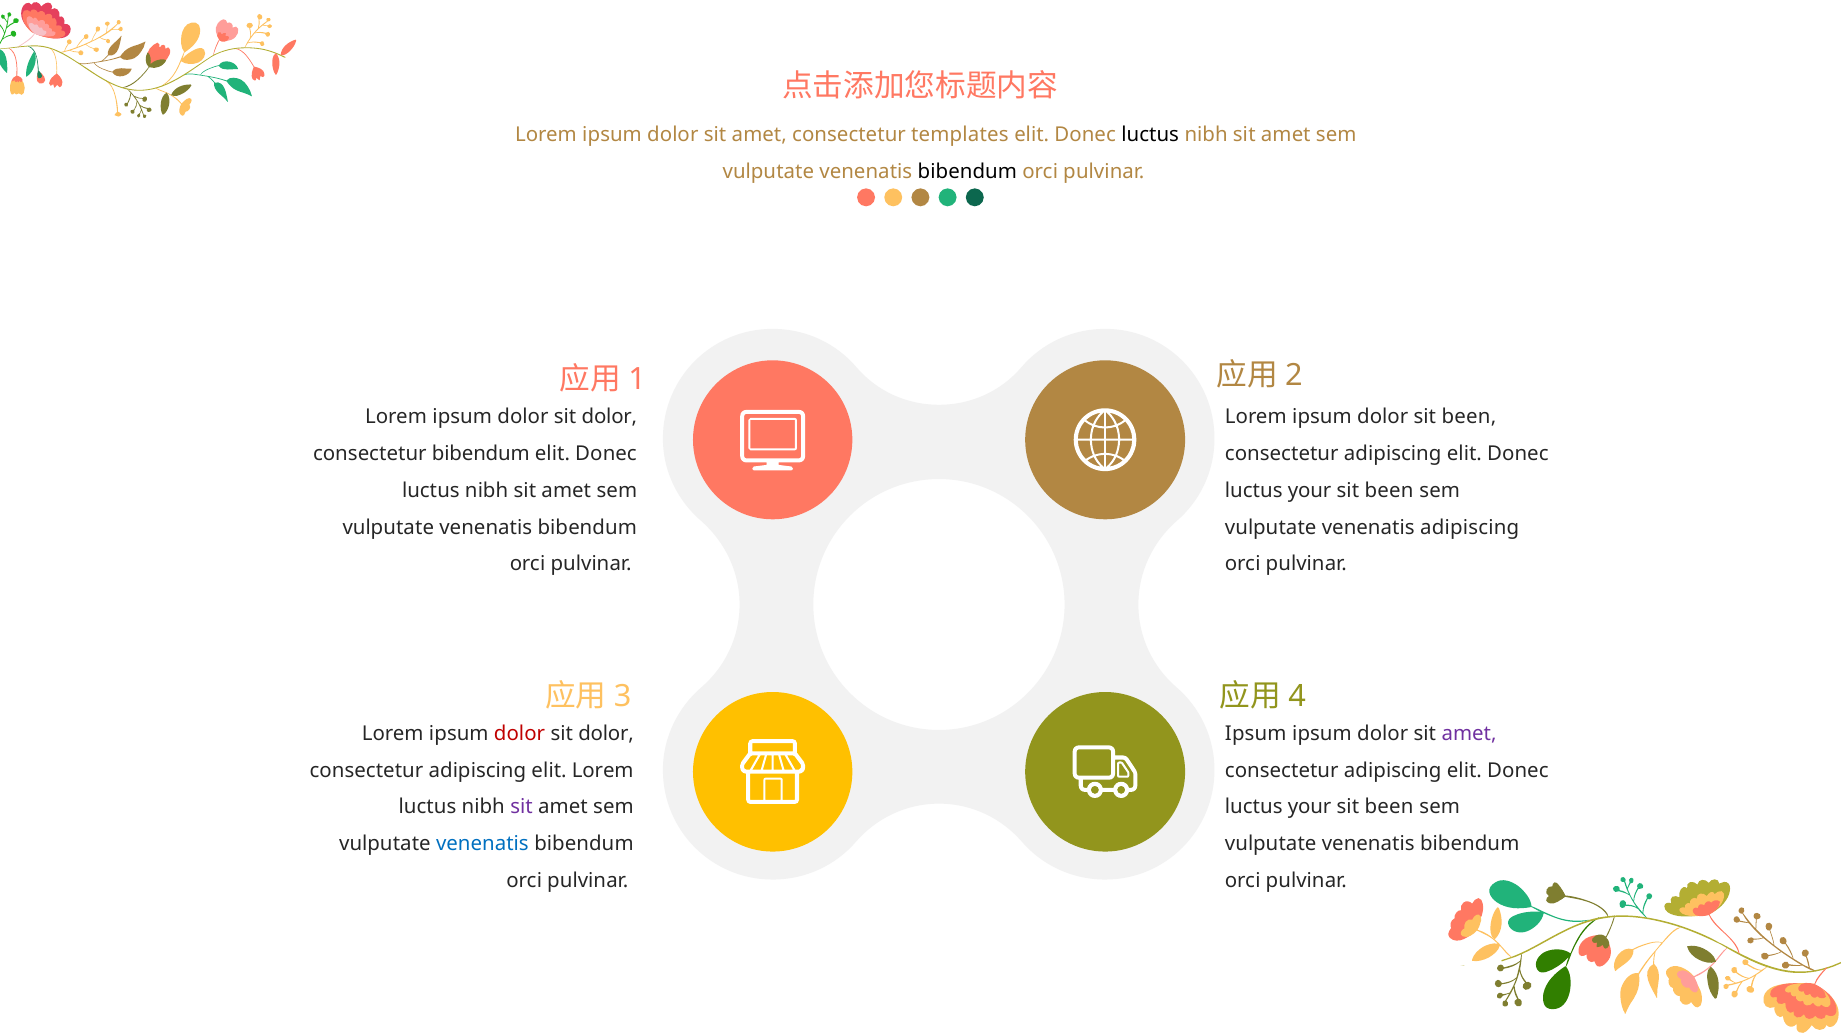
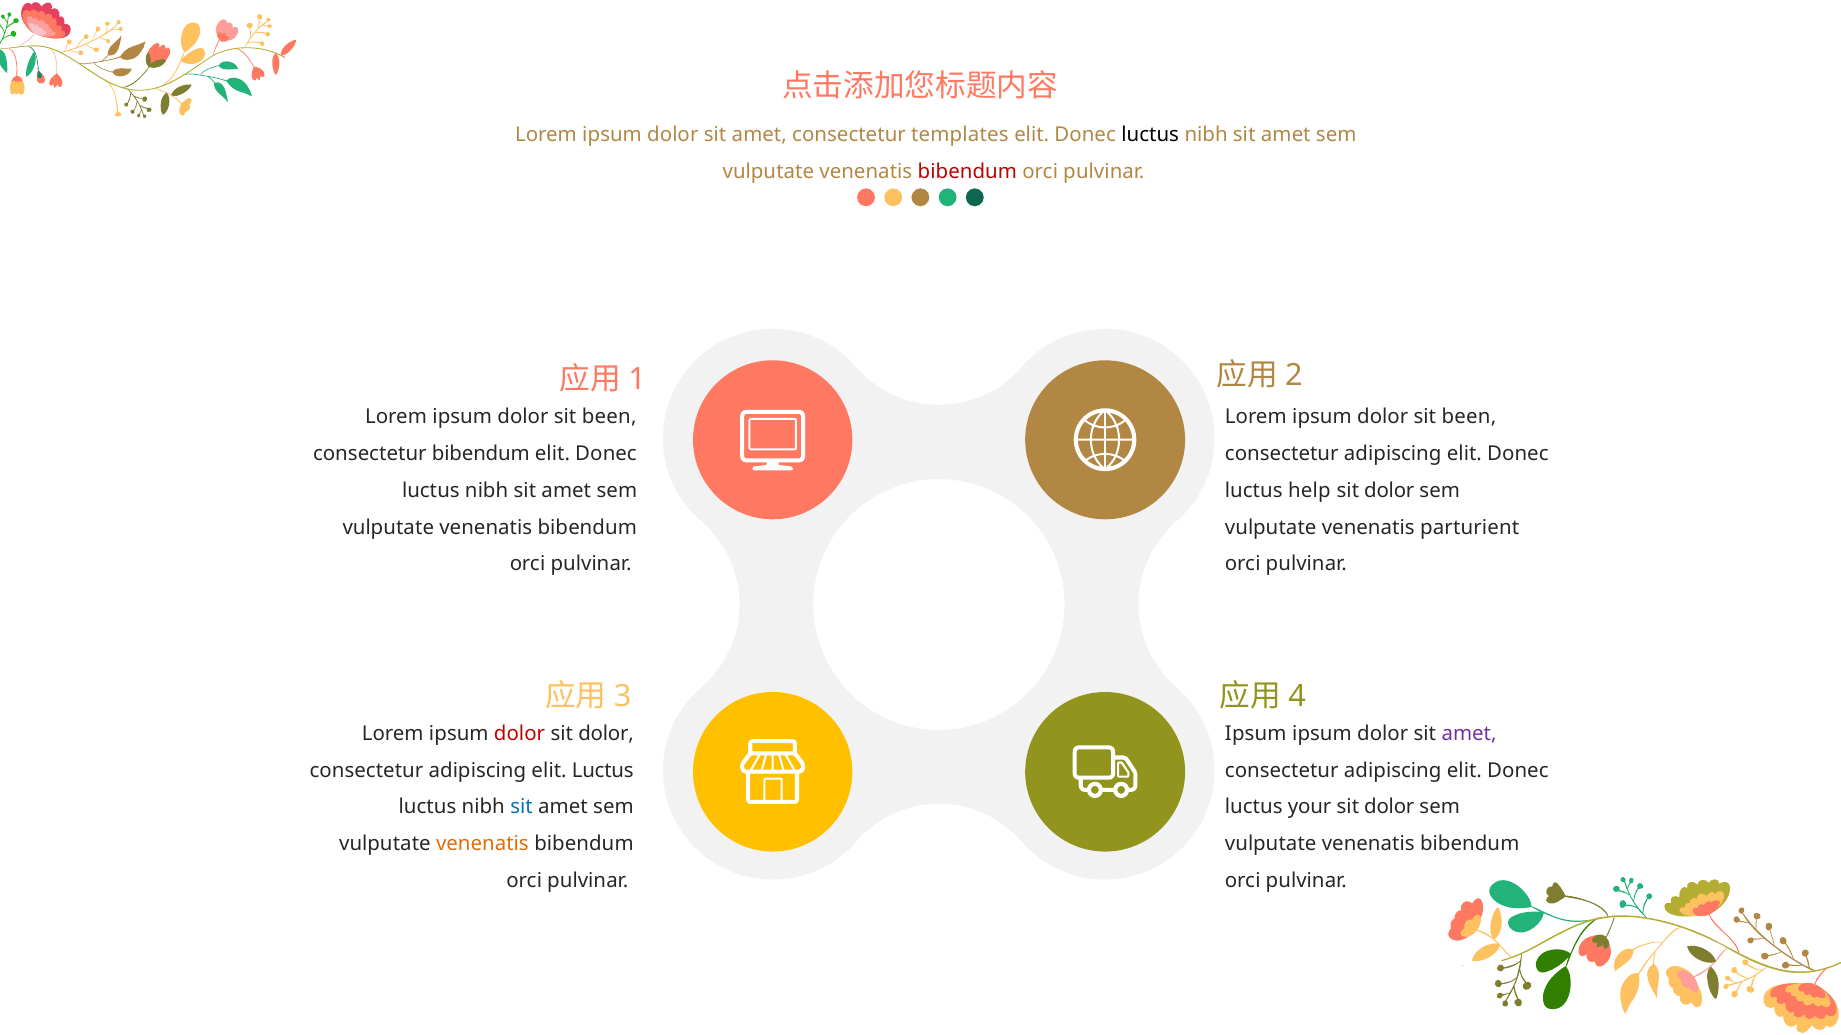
bibendum at (967, 172) colour: black -> red
dolor at (609, 417): dolor -> been
your at (1310, 491): your -> help
been at (1389, 491): been -> dolor
venenatis adipiscing: adipiscing -> parturient
elit Lorem: Lorem -> Luctus
sit at (522, 808) colour: purple -> blue
been at (1389, 808): been -> dolor
venenatis at (482, 844) colour: blue -> orange
